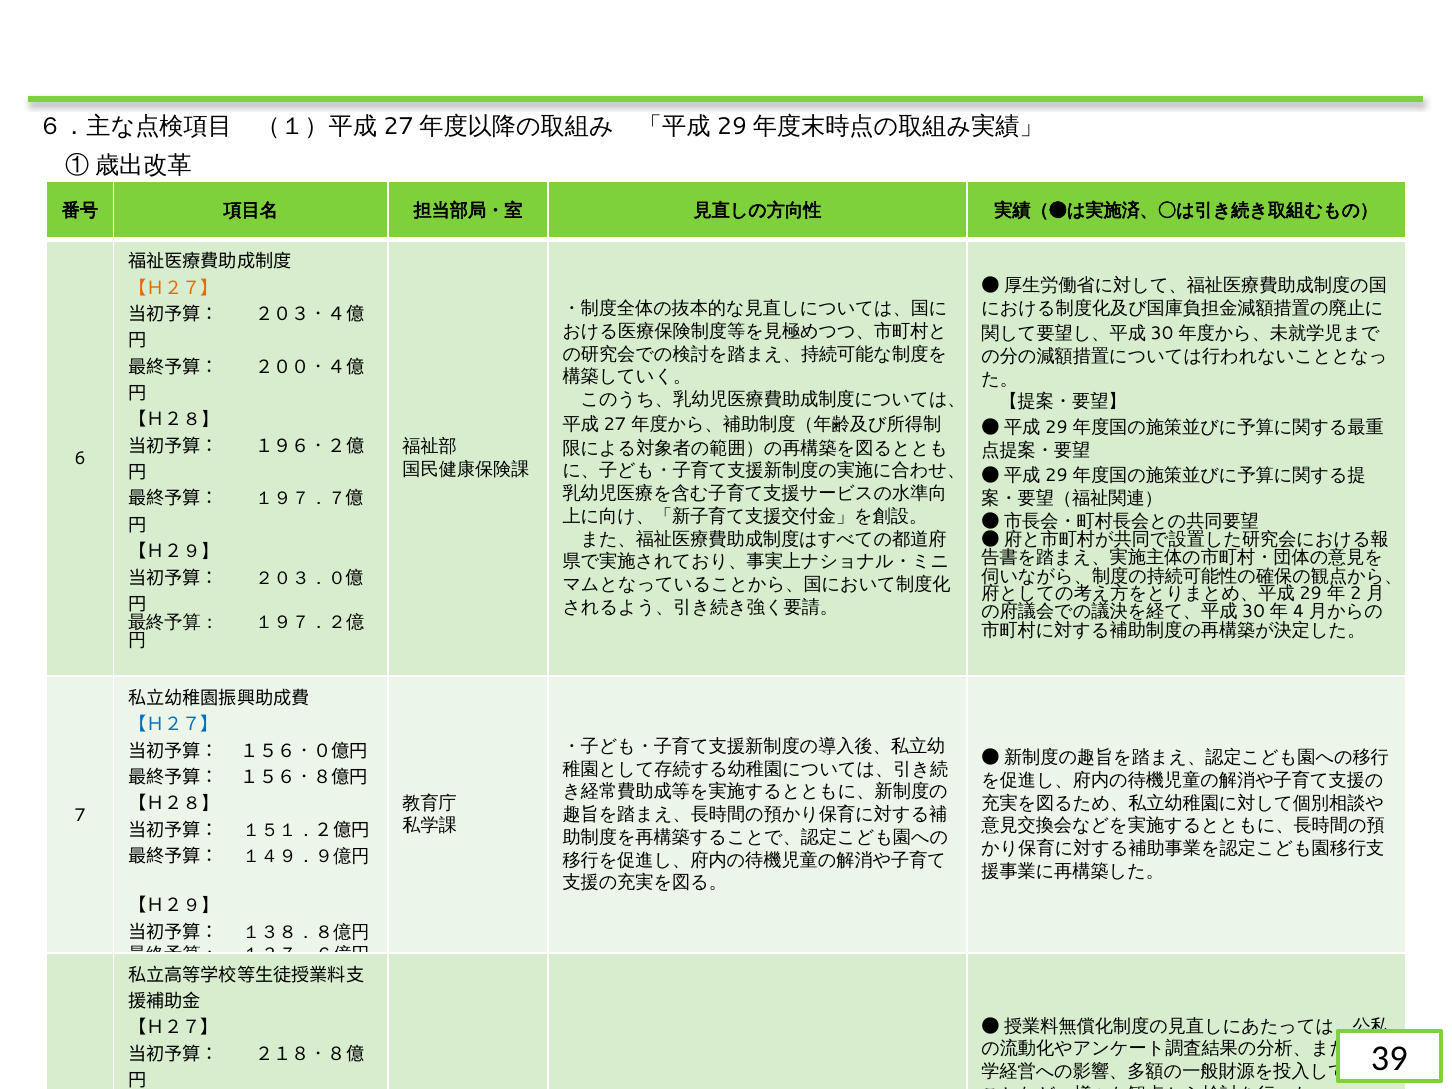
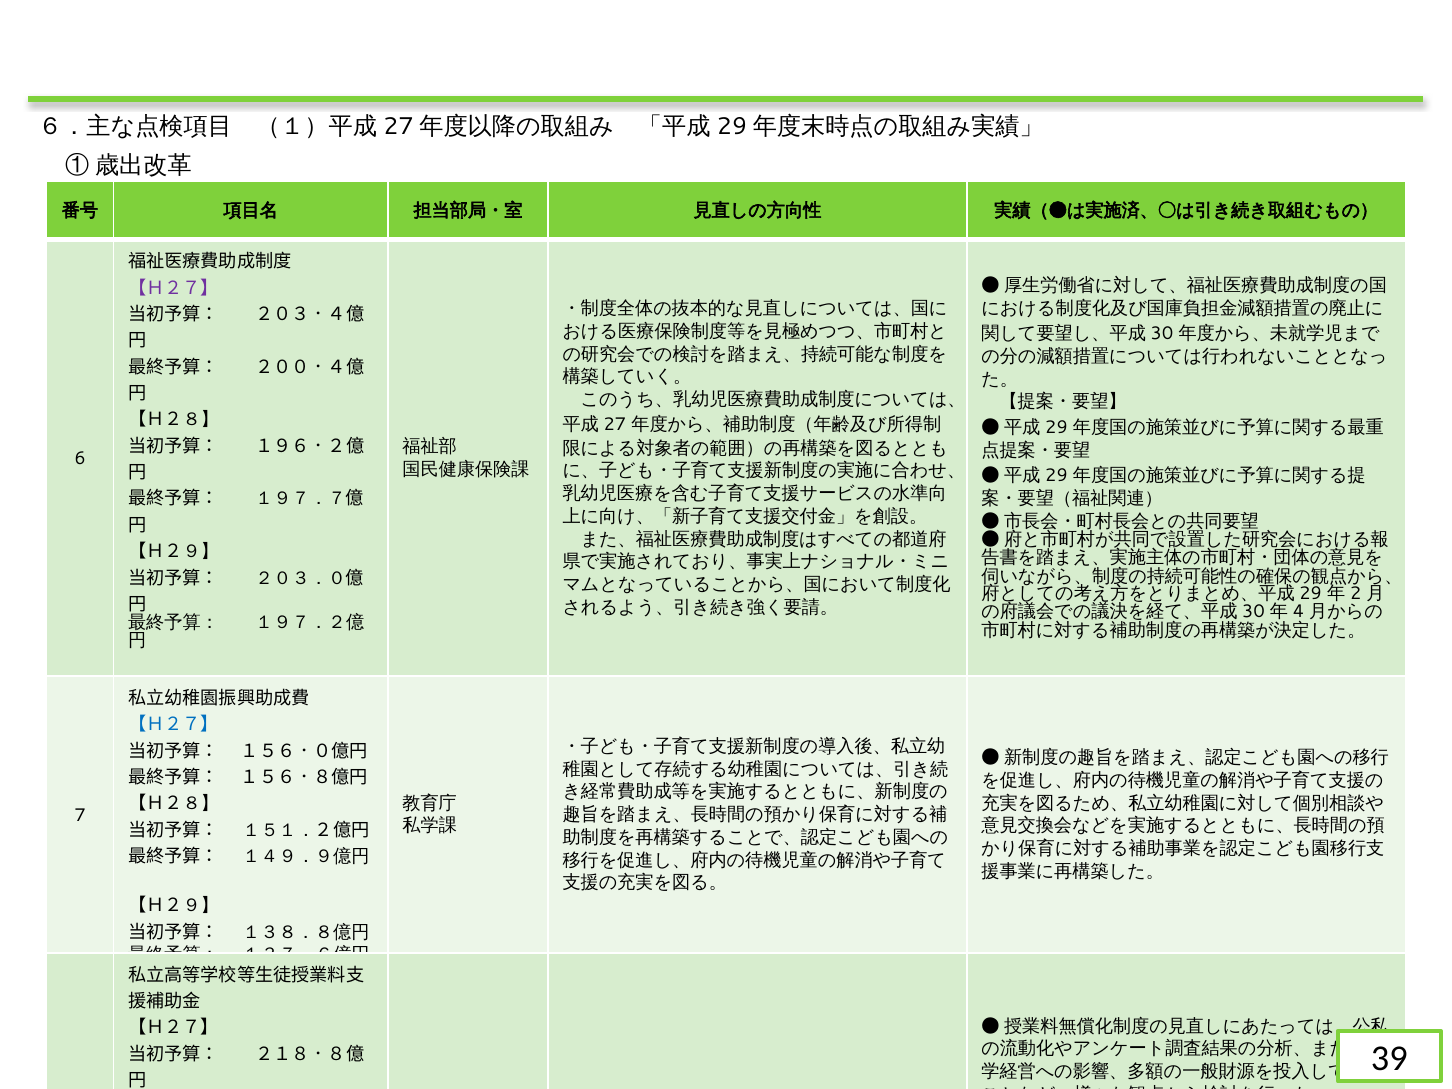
【Ｈ２７】 at (173, 288) colour: orange -> purple
